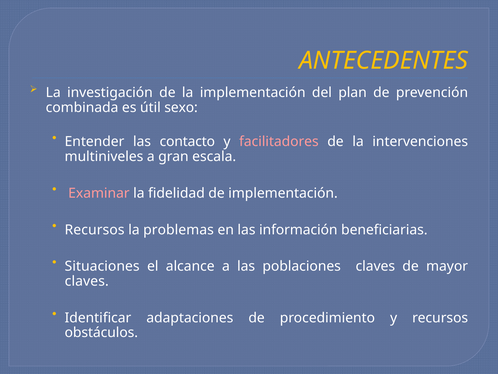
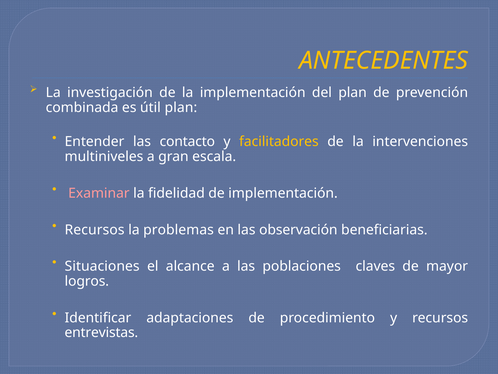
útil sexo: sexo -> plan
facilitadores colour: pink -> yellow
información: información -> observación
claves at (87, 281): claves -> logros
obstáculos: obstáculos -> entrevistas
